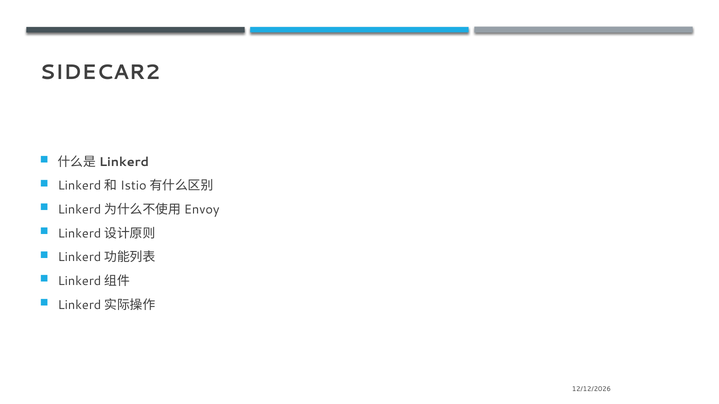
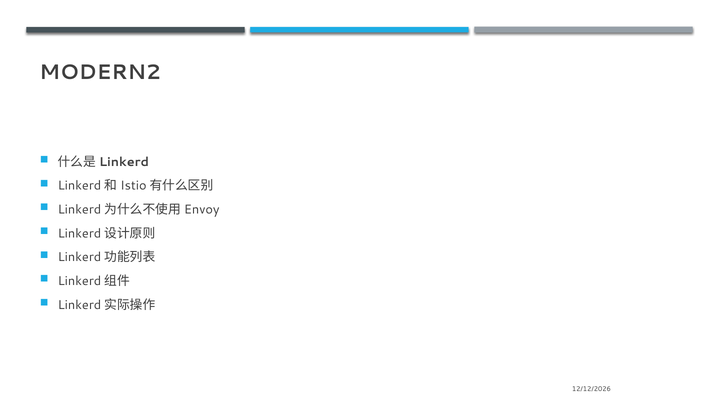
SIDECAR2: SIDECAR2 -> MODERN2
